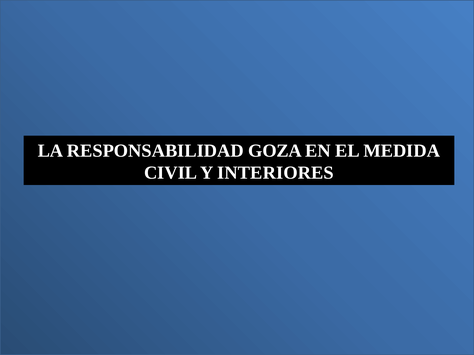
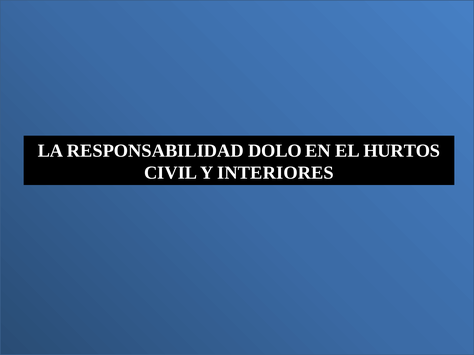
GOZA: GOZA -> DOLO
MEDIDA: MEDIDA -> HURTOS
